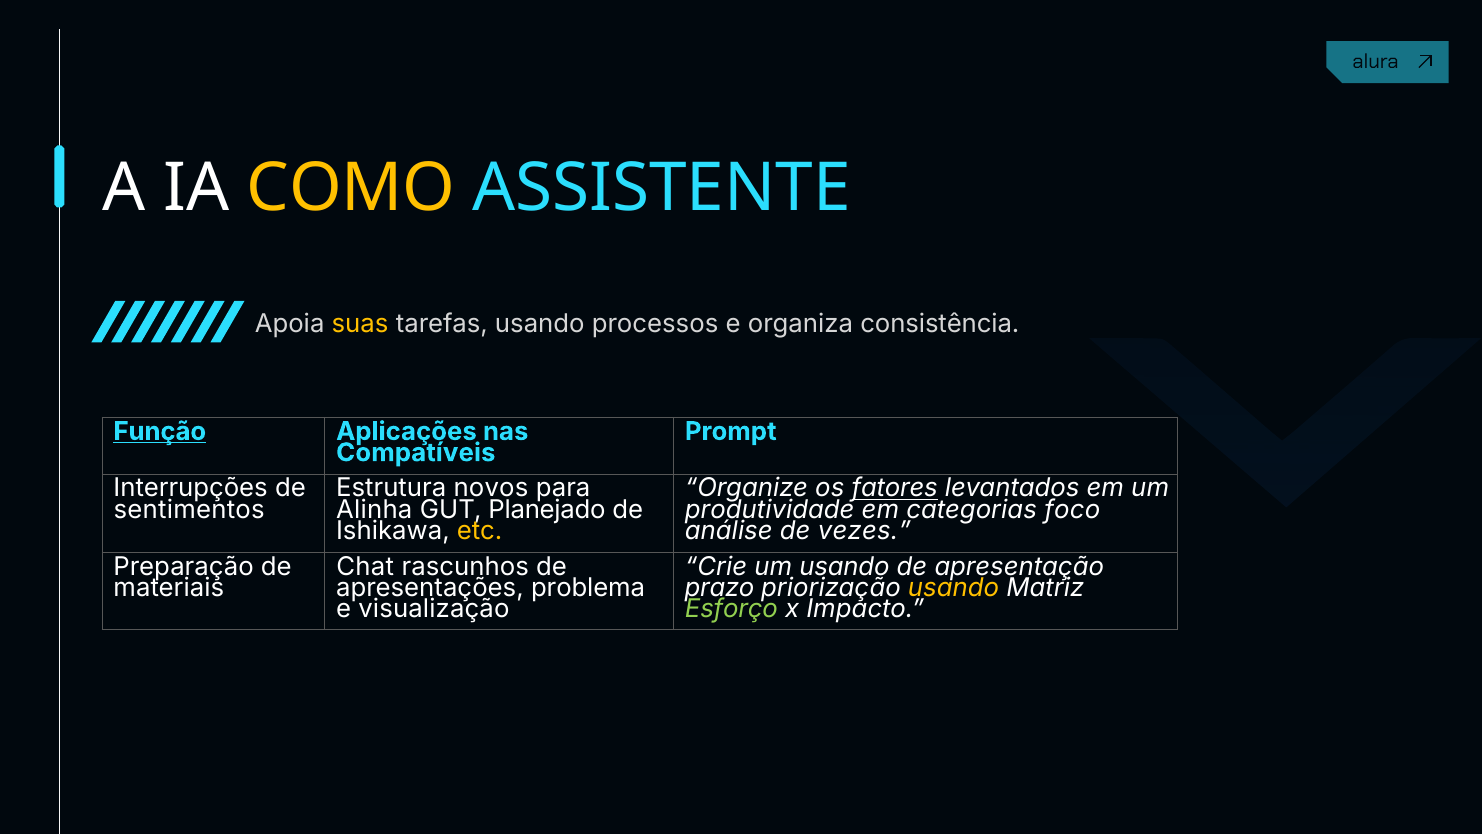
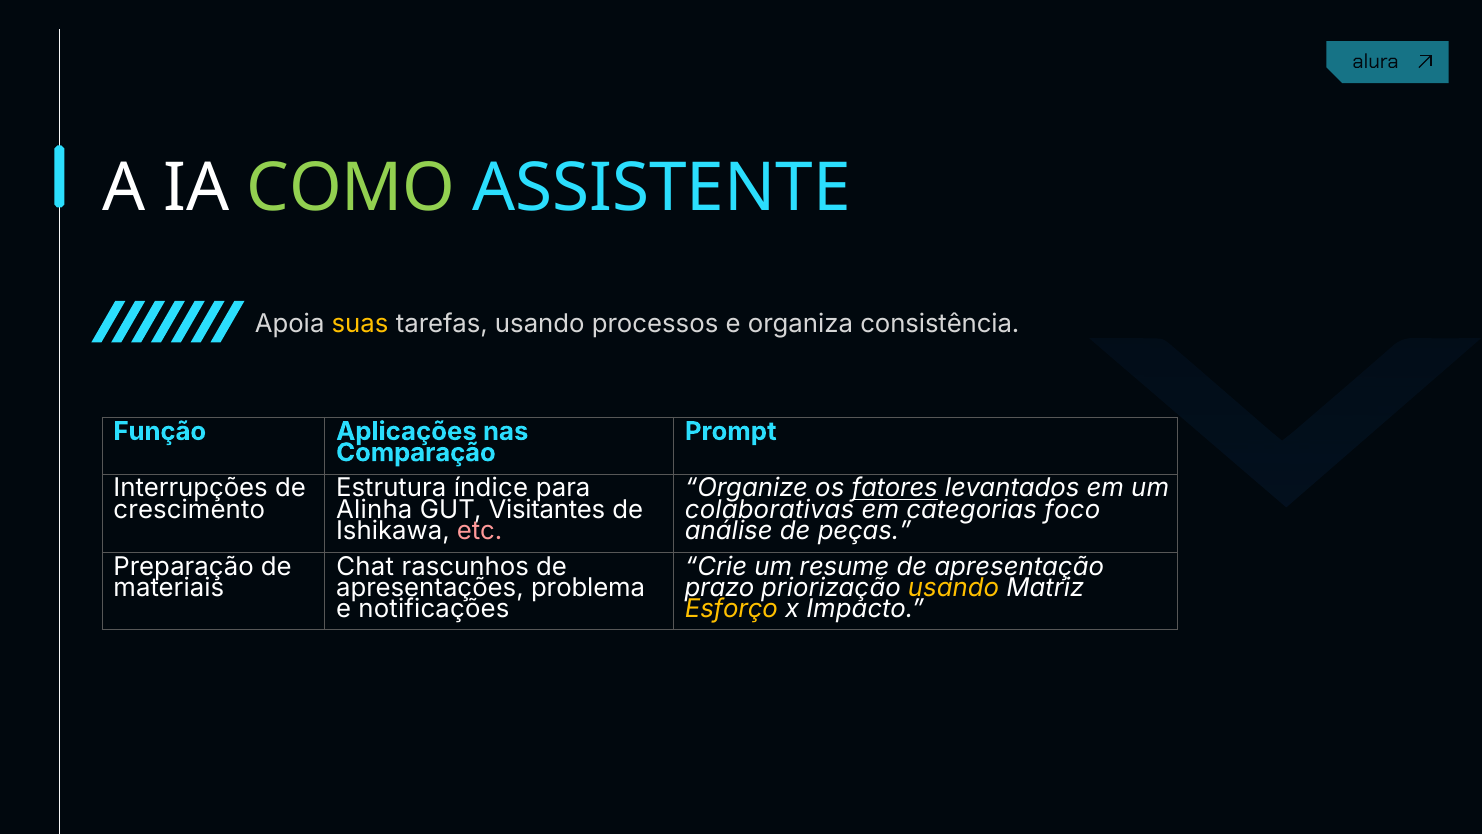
COMO colour: yellow -> light green
Função underline: present -> none
Compatíveis: Compatíveis -> Comparação
novos: novos -> índice
sentimentos: sentimentos -> crescimento
Planejado: Planejado -> Visitantes
produtividade: produtividade -> colaborativas
etc colour: yellow -> pink
vezes: vezes -> peças
um usando: usando -> resume
visualização: visualização -> notificações
Esforço colour: light green -> yellow
